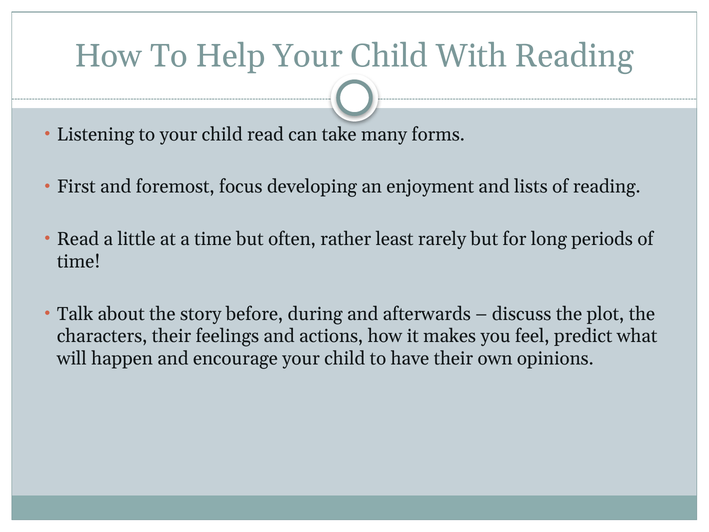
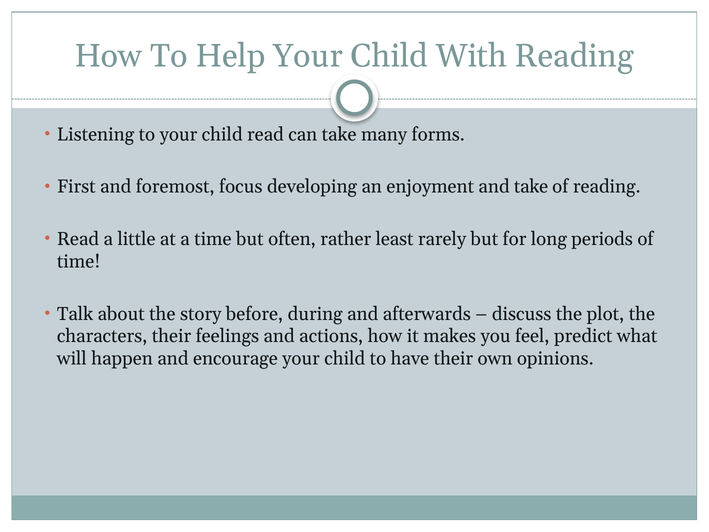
and lists: lists -> take
